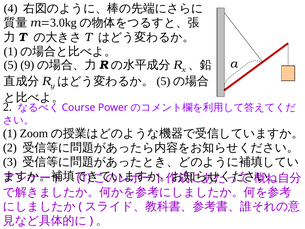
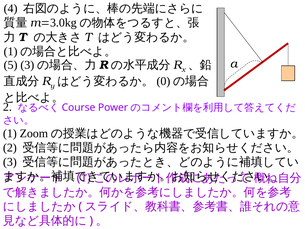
5 9: 9 -> 3
5 at (163, 81): 5 -> 0
